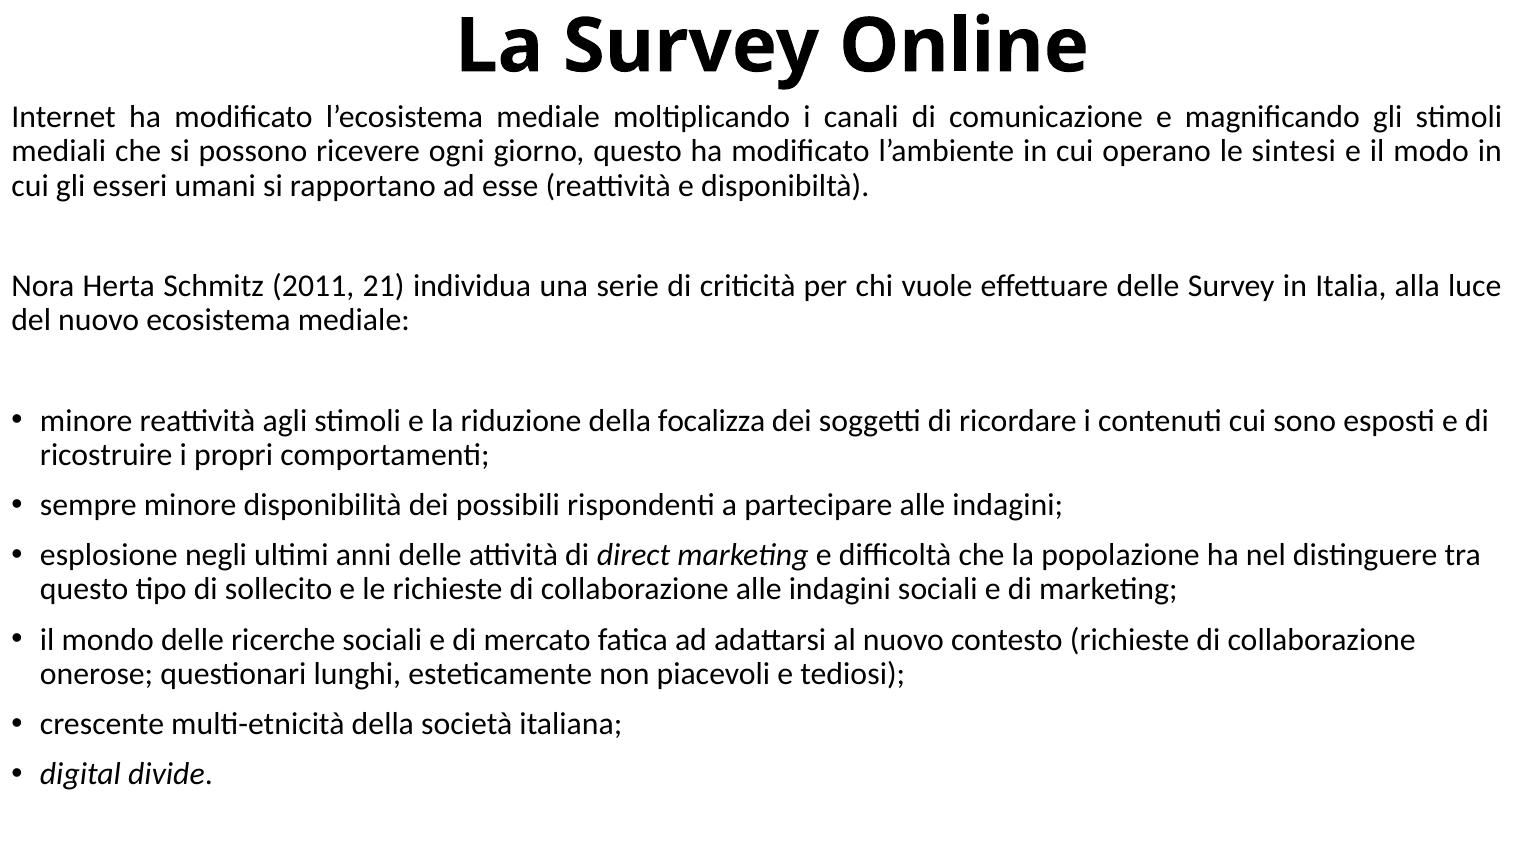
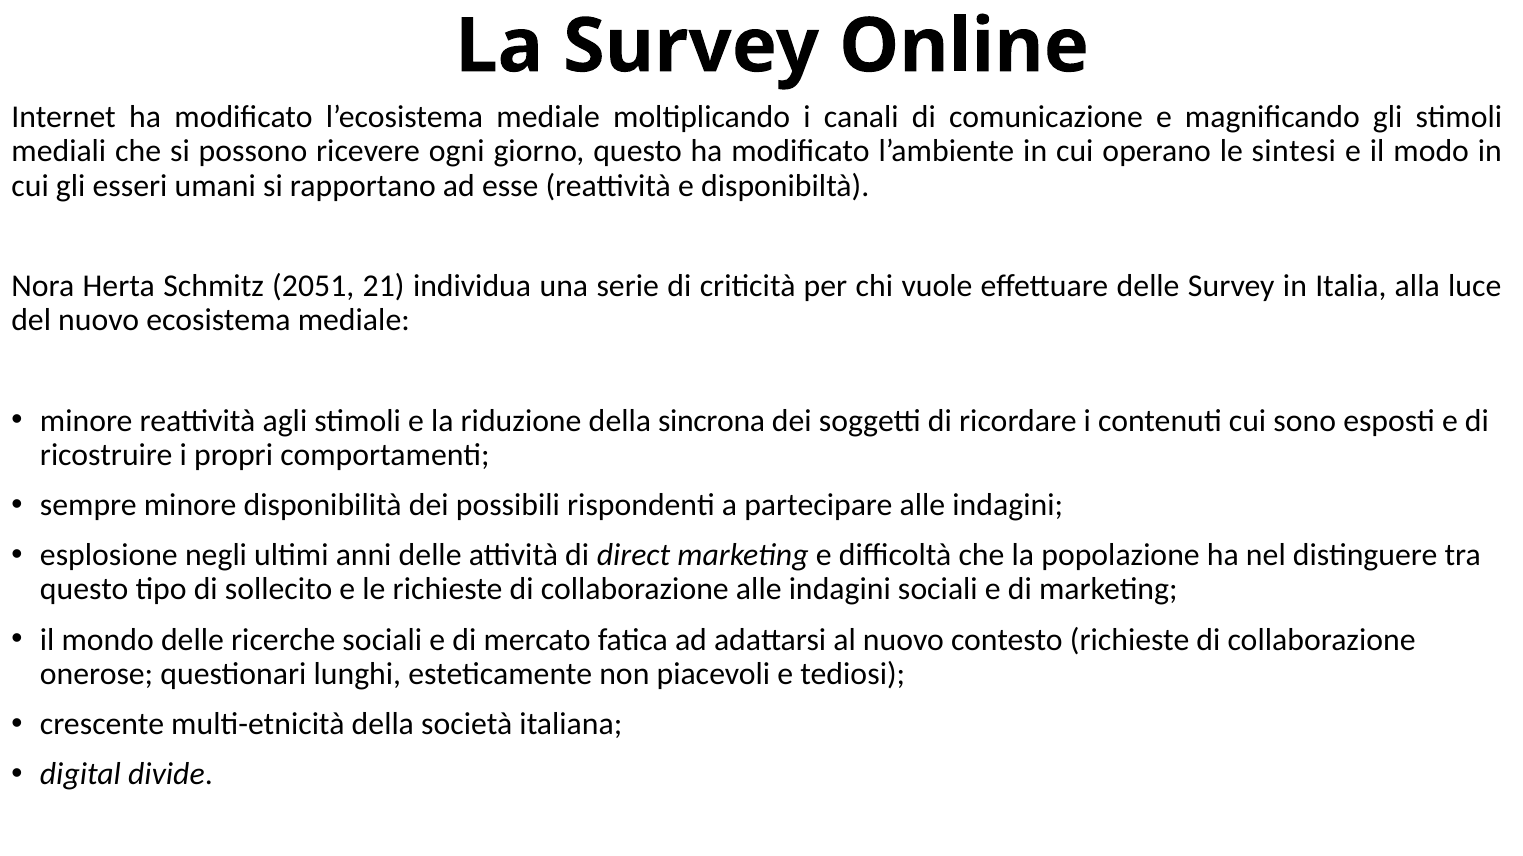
2011: 2011 -> 2051
focalizza: focalizza -> sincrona
